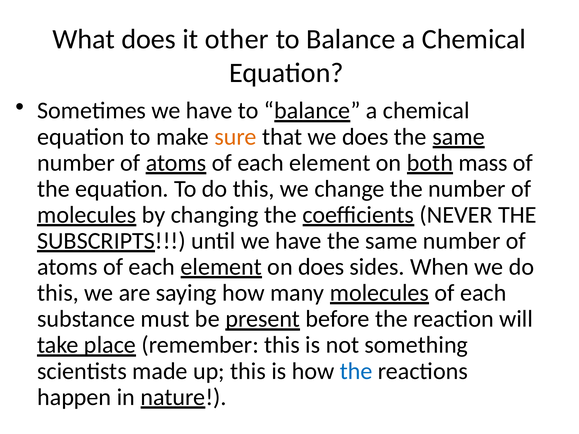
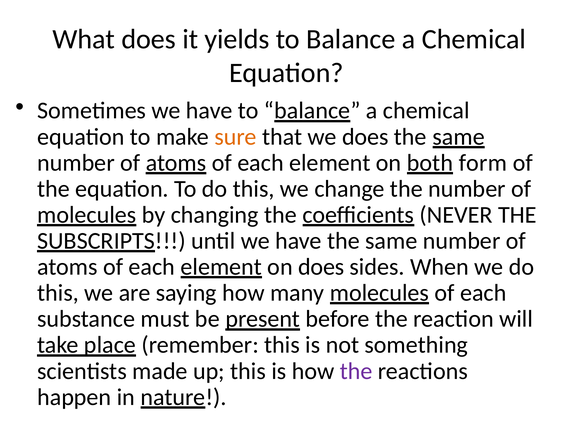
other: other -> yields
mass: mass -> form
the at (356, 371) colour: blue -> purple
